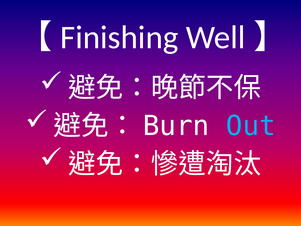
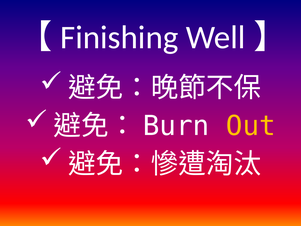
Out colour: light blue -> yellow
